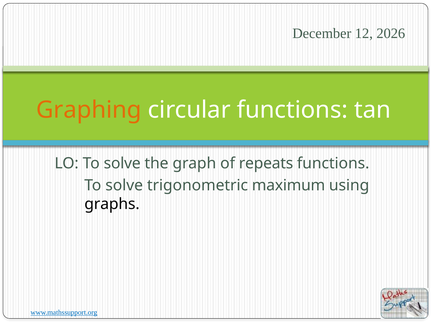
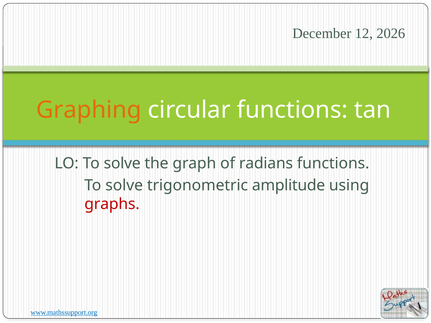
repeats: repeats -> radians
maximum: maximum -> amplitude
graphs colour: black -> red
